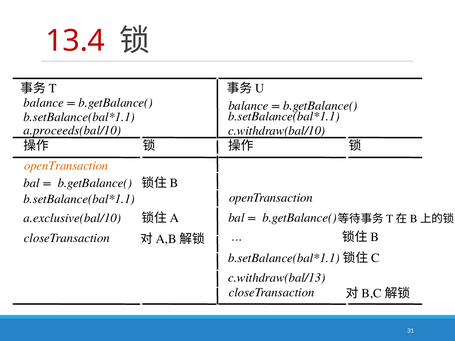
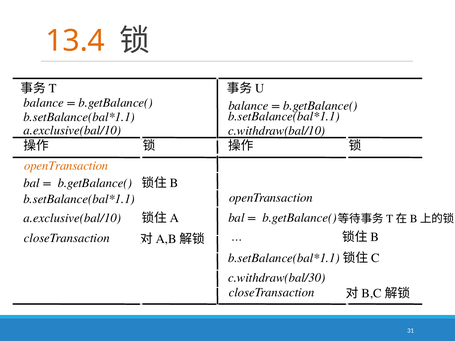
13.4 colour: red -> orange
a.proceeds(bal/10 at (72, 130): a.proceeds(bal/10 -> a.exclusive(bal/10
c.withdraw(bal/13: c.withdraw(bal/13 -> c.withdraw(bal/30
